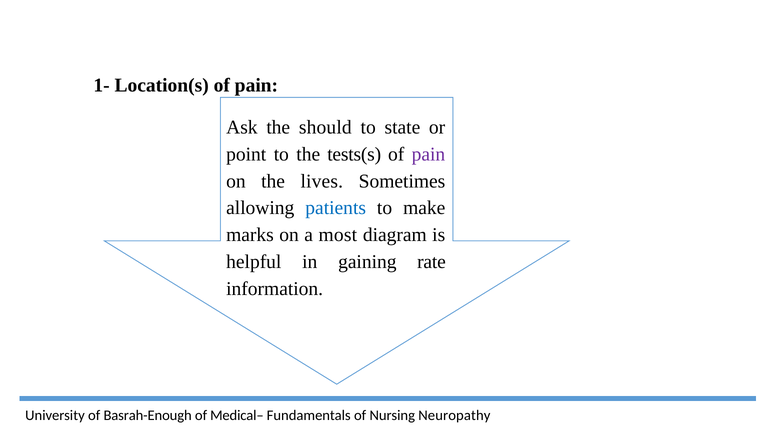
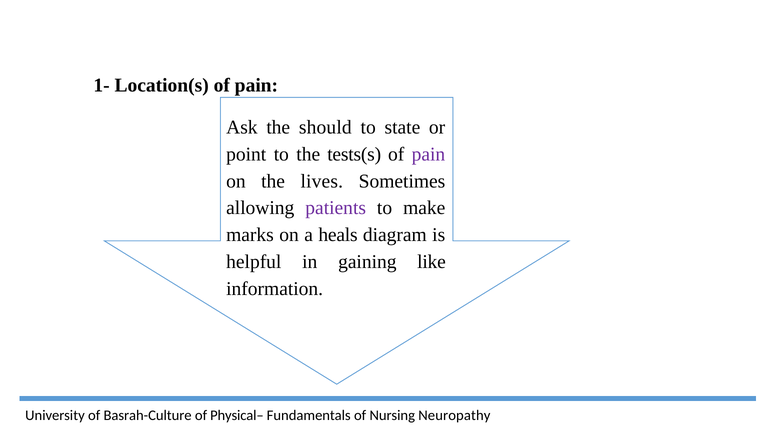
patients colour: blue -> purple
most: most -> heals
rate: rate -> like
Basrah-Enough: Basrah-Enough -> Basrah-Culture
Medical–: Medical– -> Physical–
